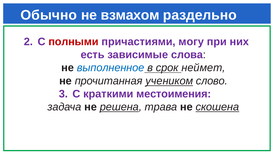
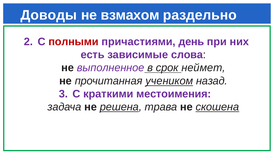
Обычно: Обычно -> Доводы
могу: могу -> день
выполненное colour: blue -> purple
слово: слово -> назад
